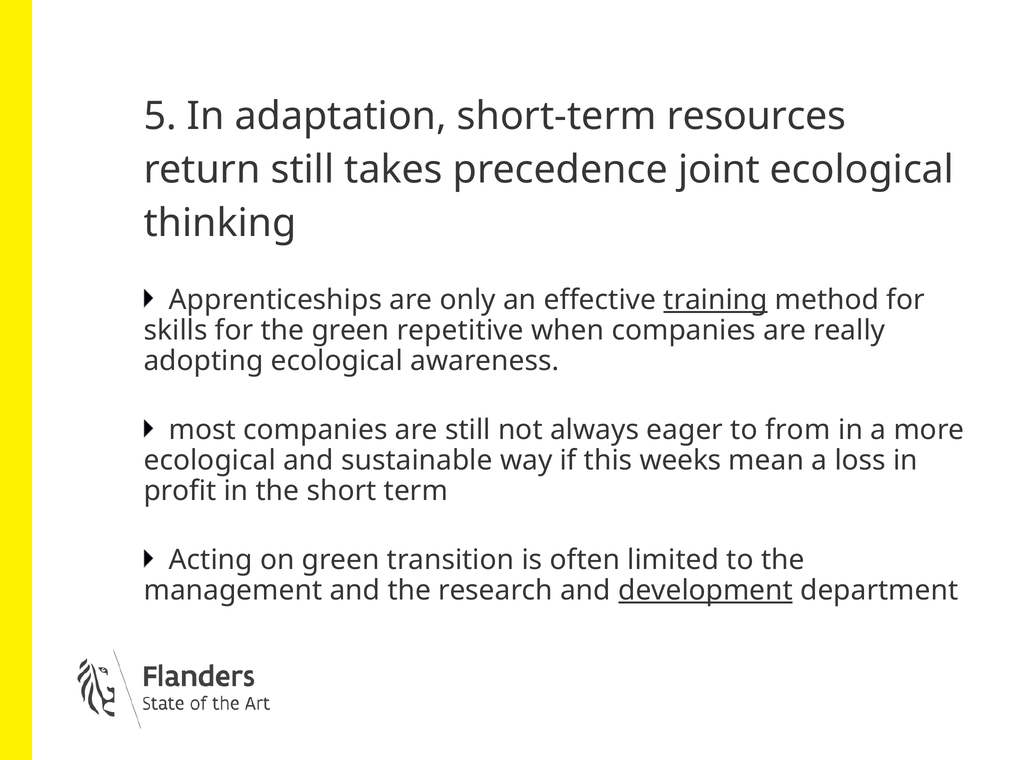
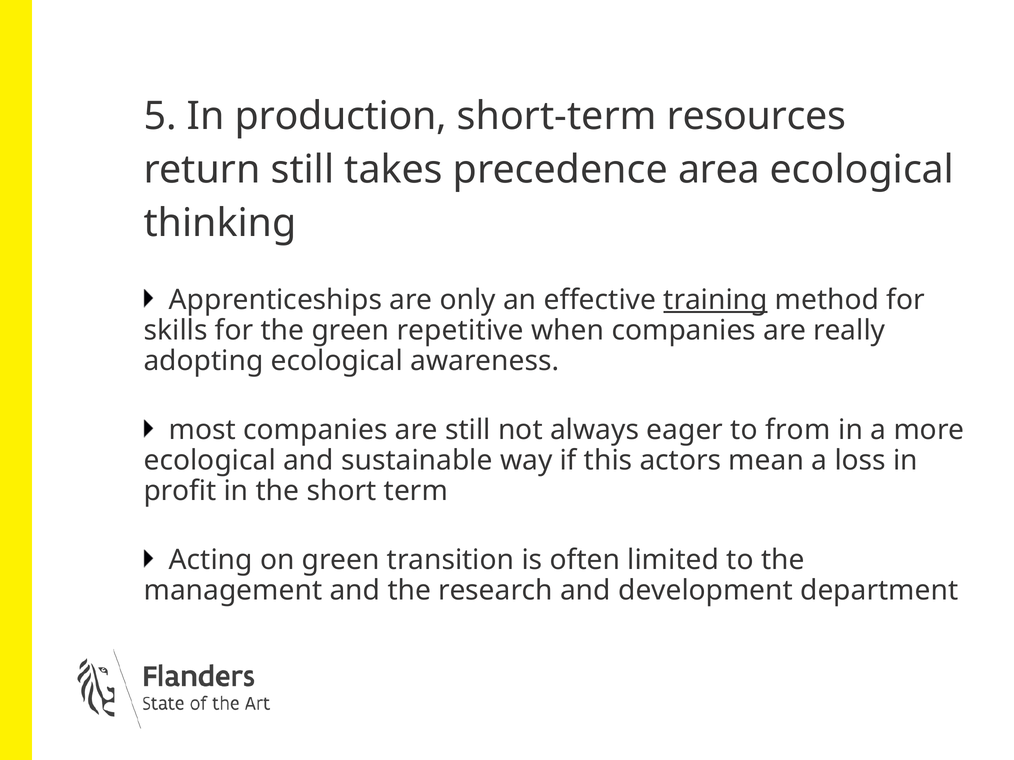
adaptation: adaptation -> production
joint: joint -> area
weeks: weeks -> actors
development underline: present -> none
